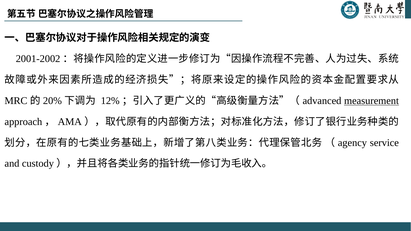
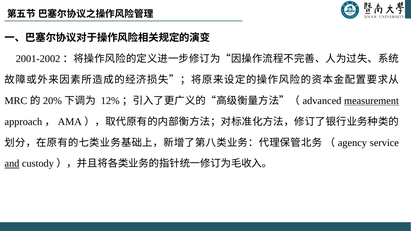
and underline: none -> present
